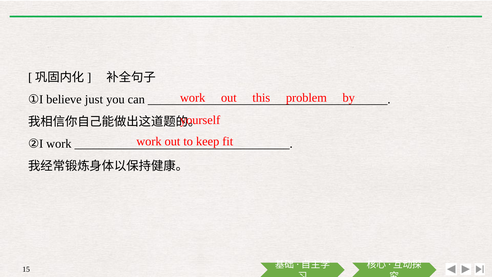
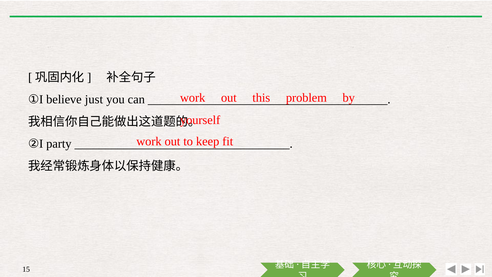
②I work: work -> party
